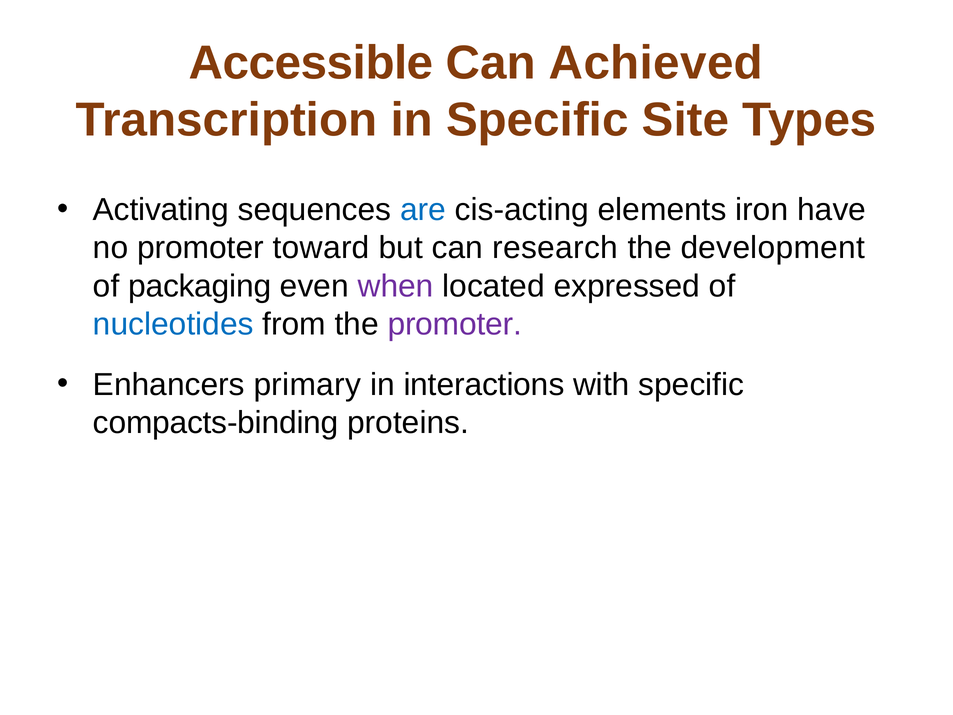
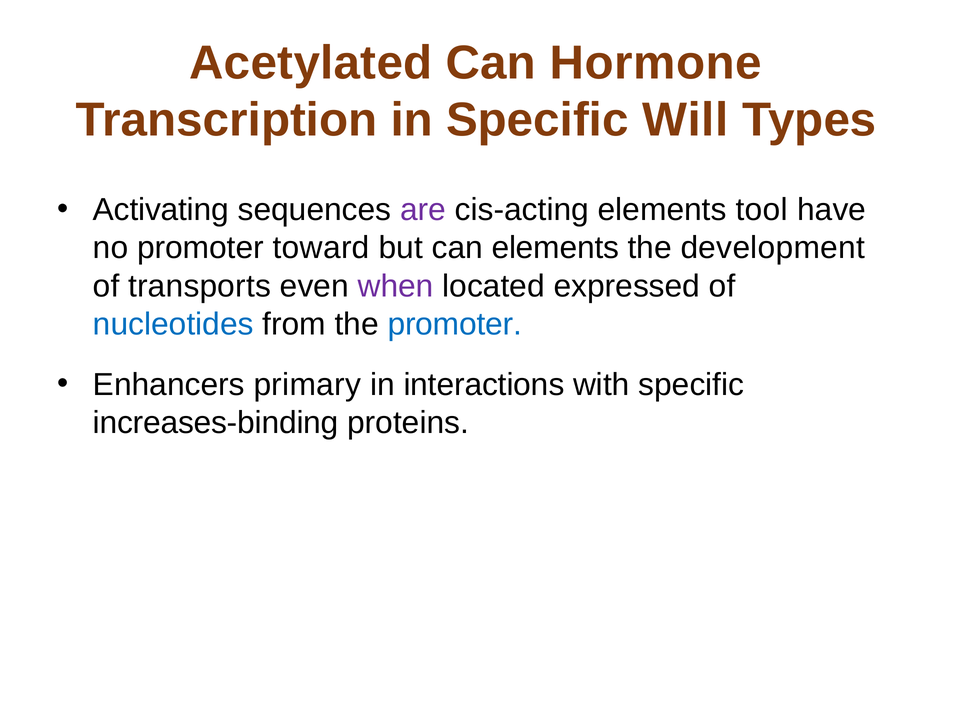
Accessible: Accessible -> Acetylated
Achieved: Achieved -> Hormone
Site: Site -> Will
are colour: blue -> purple
iron: iron -> tool
can research: research -> elements
packaging: packaging -> transports
promoter at (455, 324) colour: purple -> blue
compacts-binding: compacts-binding -> increases-binding
